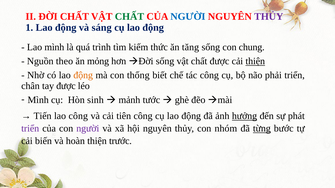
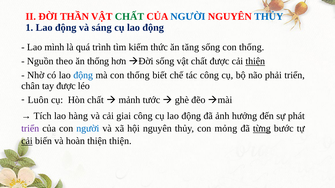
ĐỜI CHẤT: CHẤT -> THẦN
THỦY at (269, 17) colour: purple -> blue
sống con chung: chung -> thống
ăn mỏng: mỏng -> thống
động at (83, 75) colour: orange -> blue
Mình at (38, 100): Mình -> Luôn
Hòn sinh: sinh -> chất
Tiến: Tiến -> Tích
lao công: công -> hàng
tiên: tiên -> giai
hưởng underline: present -> none
người at (88, 129) colour: purple -> blue
nhóm: nhóm -> mỏng
cải at (27, 141) underline: none -> present
thiện trước: trước -> thiện
